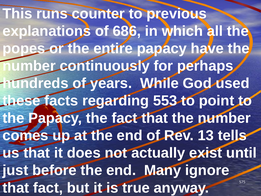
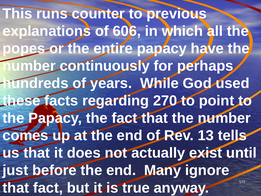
686: 686 -> 606
553: 553 -> 270
